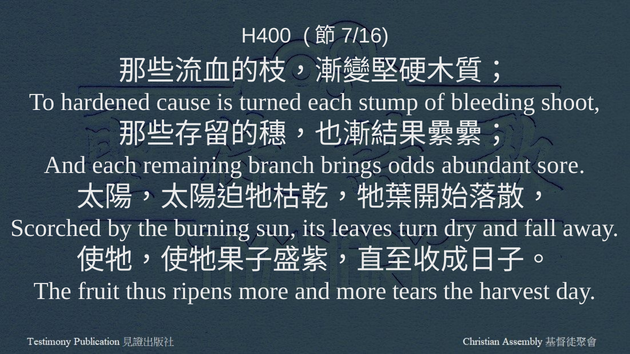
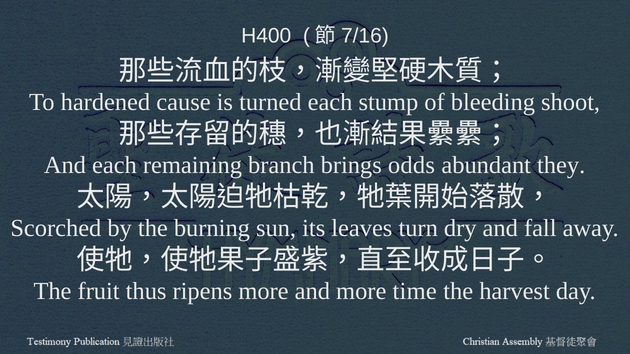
sore: sore -> they
tears: tears -> time
